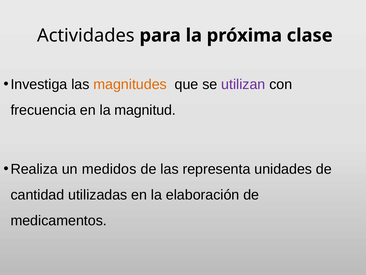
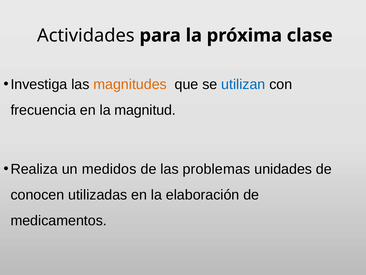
utilizan colour: purple -> blue
representa: representa -> problemas
cantidad: cantidad -> conocen
